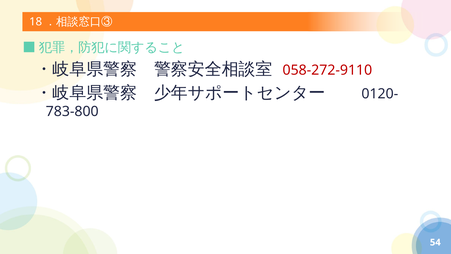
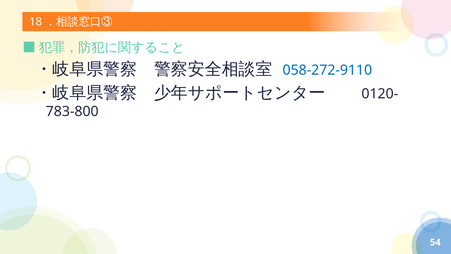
058-272-9110 colour: red -> blue
